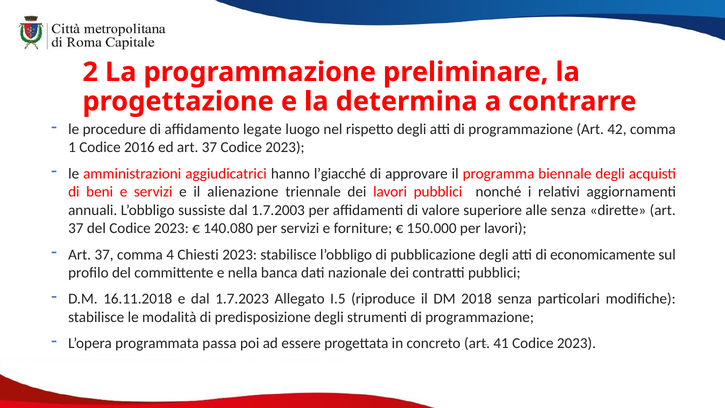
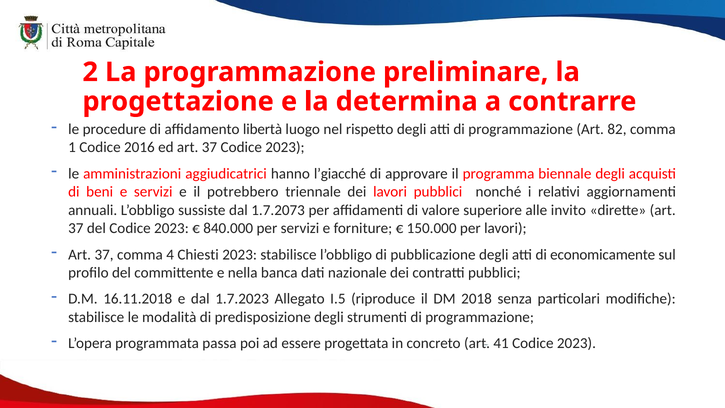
legate: legate -> libertà
42: 42 -> 82
alienazione: alienazione -> potrebbero
1.7.2003: 1.7.2003 -> 1.7.2073
alle senza: senza -> invito
140.080: 140.080 -> 840.000
